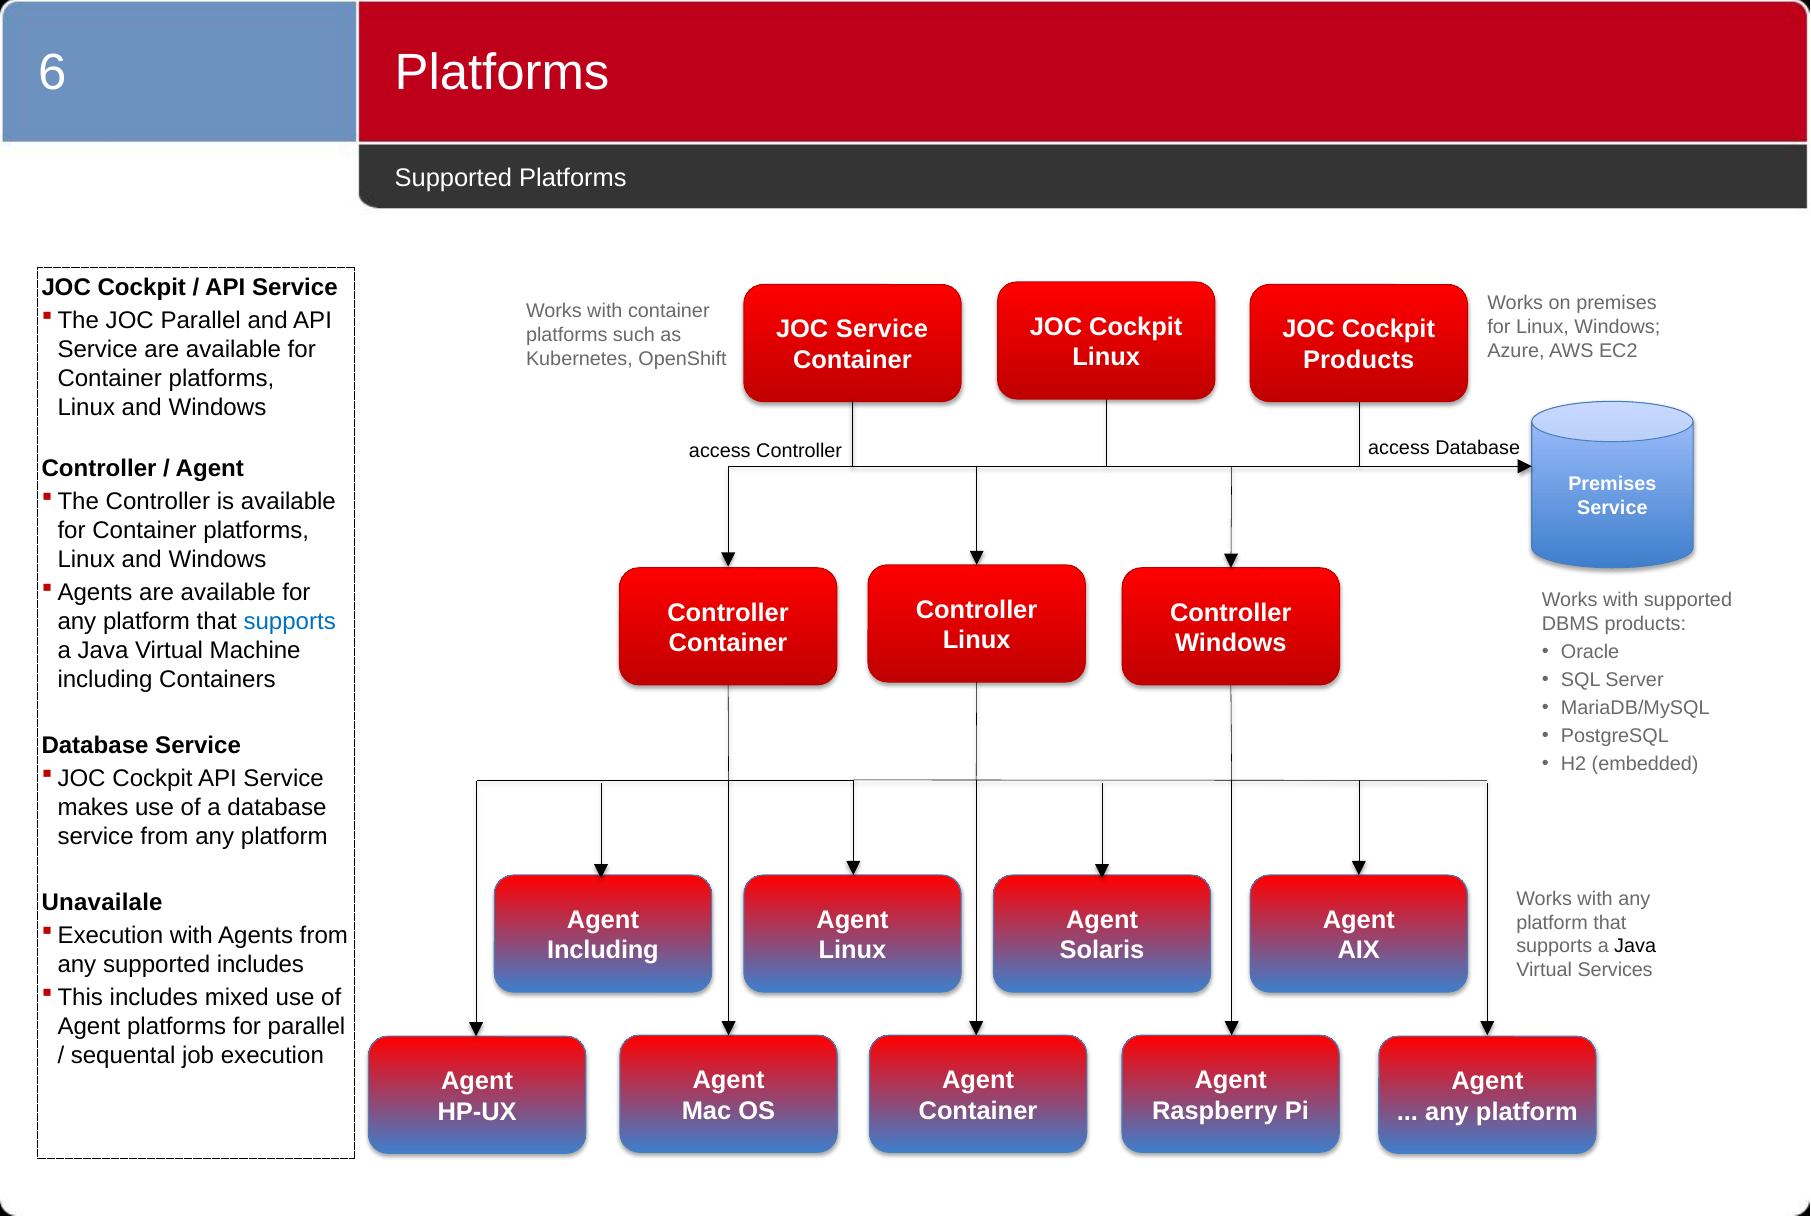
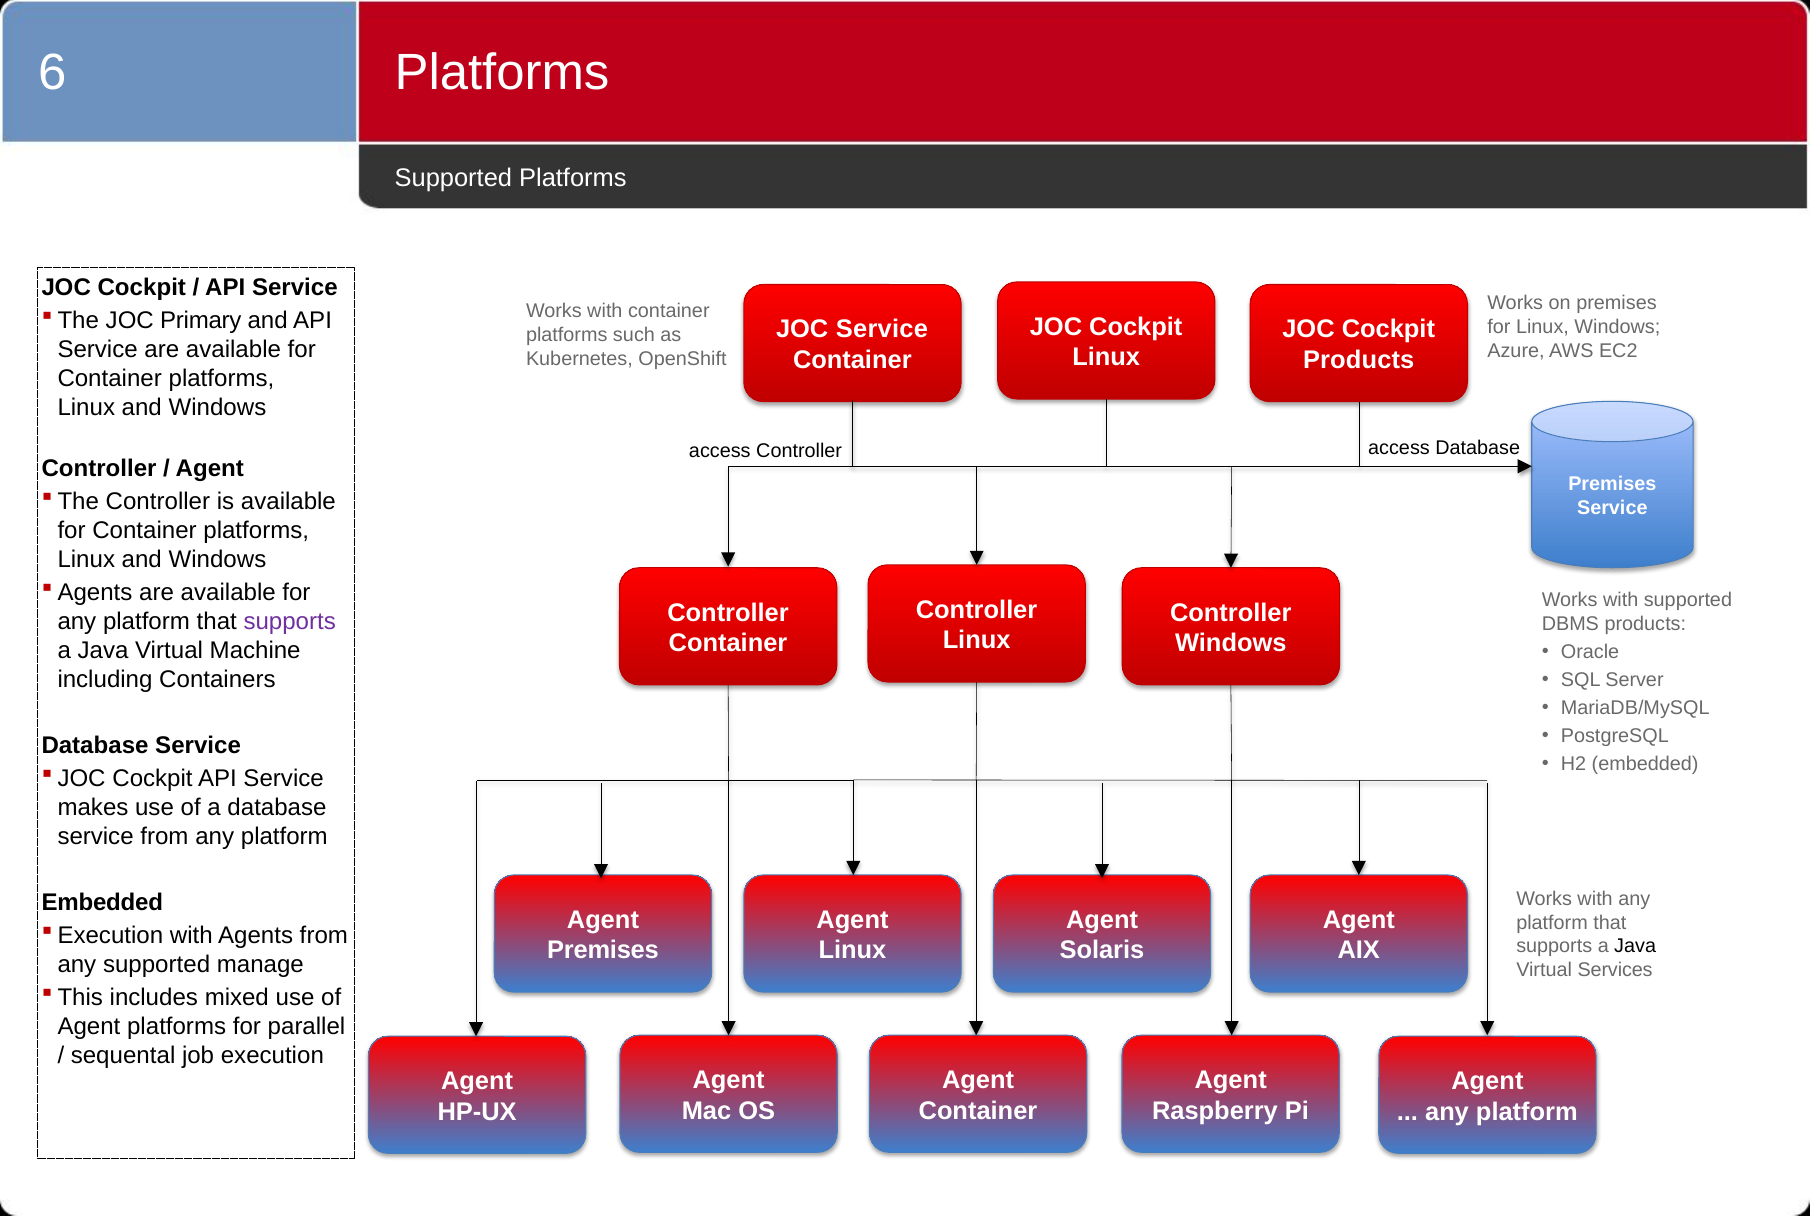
JOC Parallel: Parallel -> Primary
supports at (290, 622) colour: blue -> purple
Unavailale at (102, 903): Unavailale -> Embedded
Including at (603, 951): Including -> Premises
supported includes: includes -> manage
